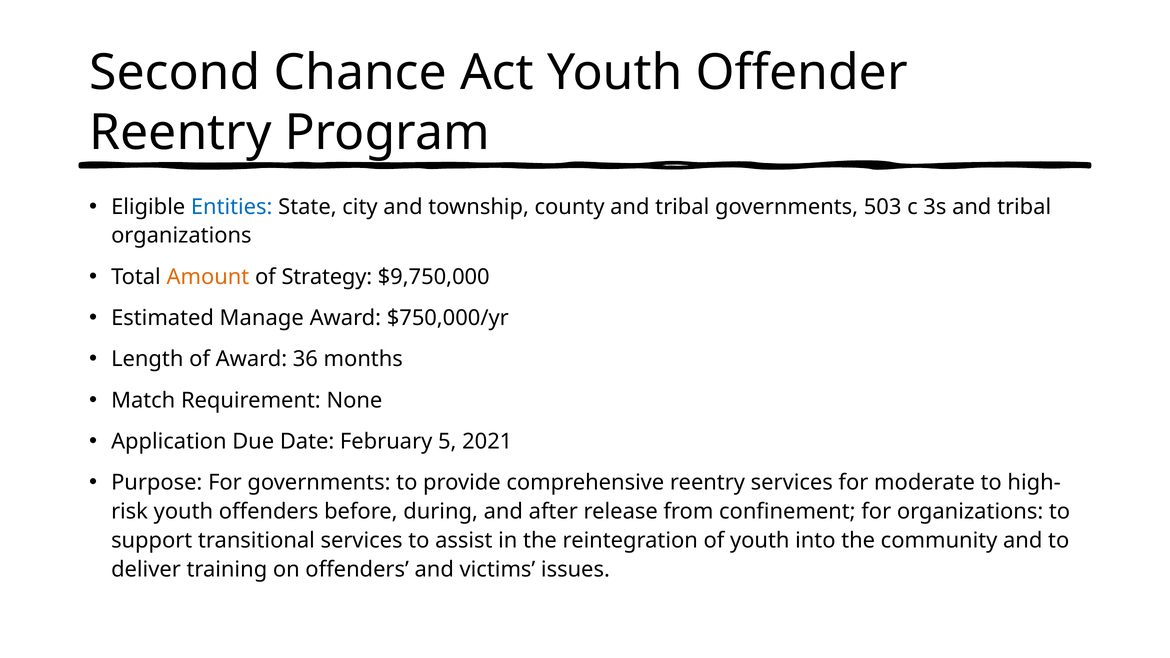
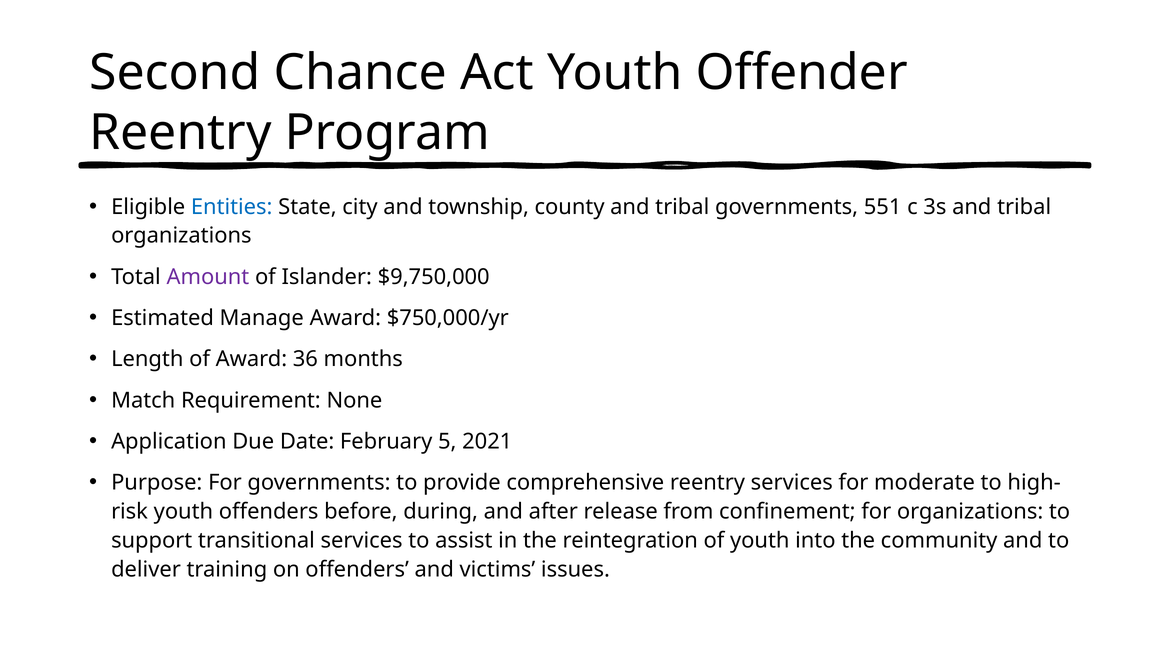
503: 503 -> 551
Amount colour: orange -> purple
Strategy: Strategy -> Islander
